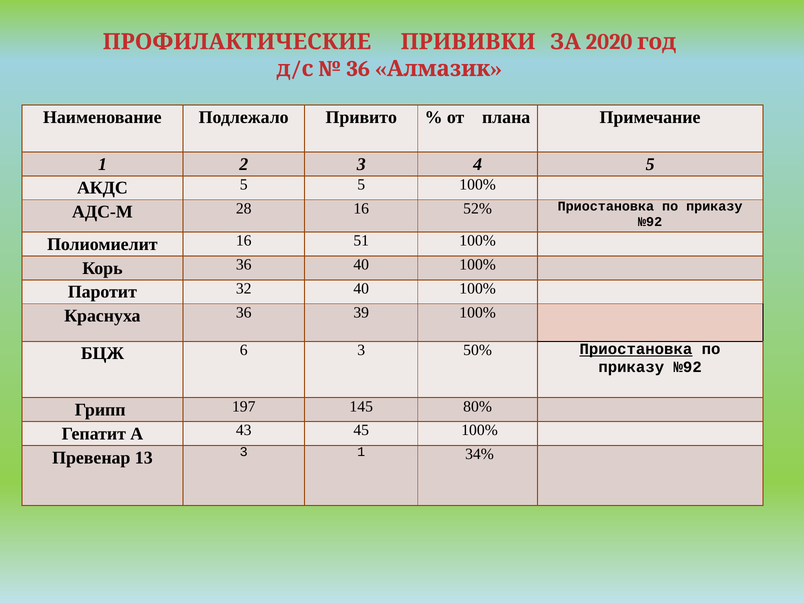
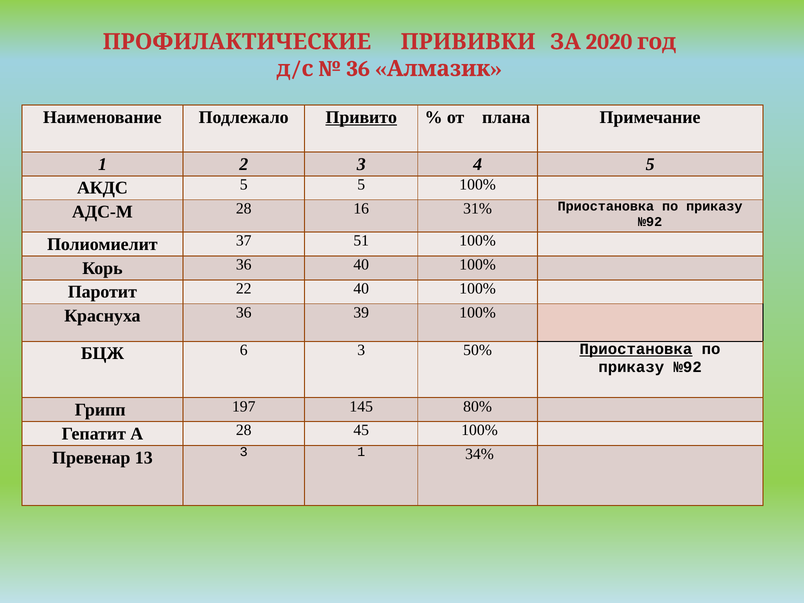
Привито underline: none -> present
52%: 52% -> 31%
Полиомиелит 16: 16 -> 37
32: 32 -> 22
А 43: 43 -> 28
